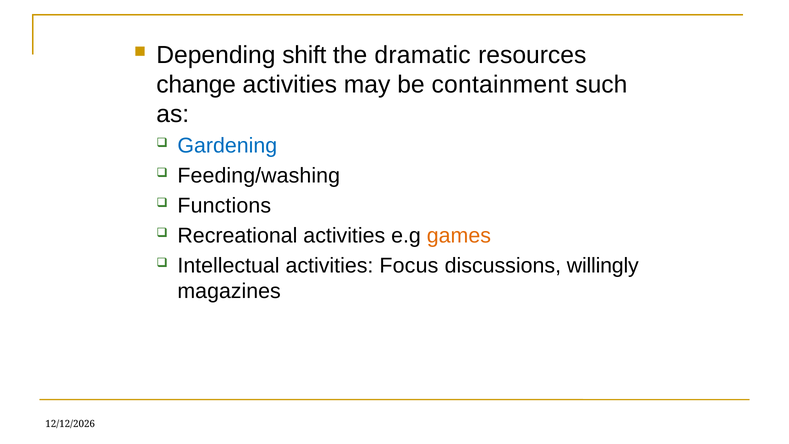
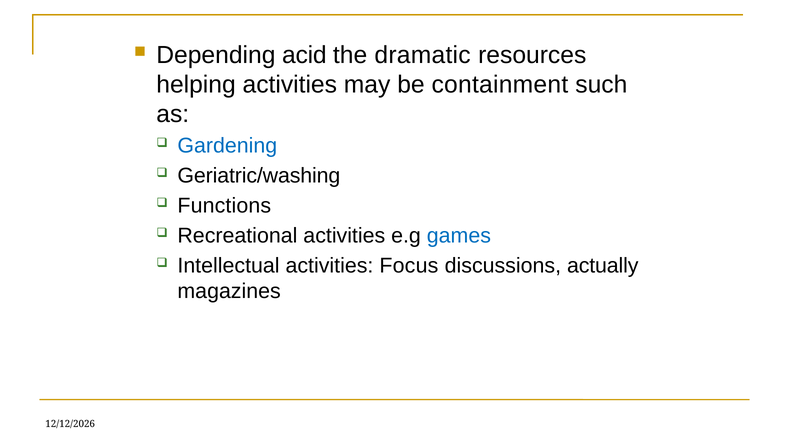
shift: shift -> acid
change: change -> helping
Feeding/washing: Feeding/washing -> Geriatric/washing
games colour: orange -> blue
willingly: willingly -> actually
